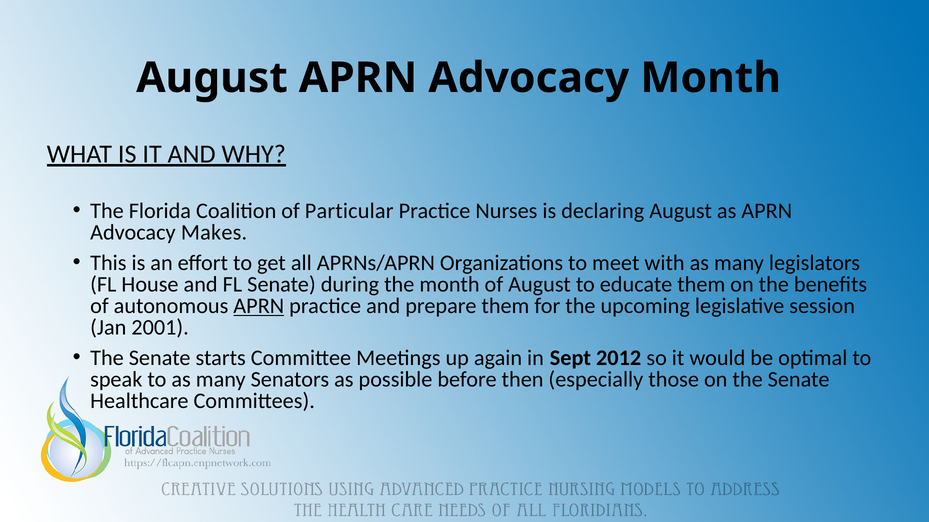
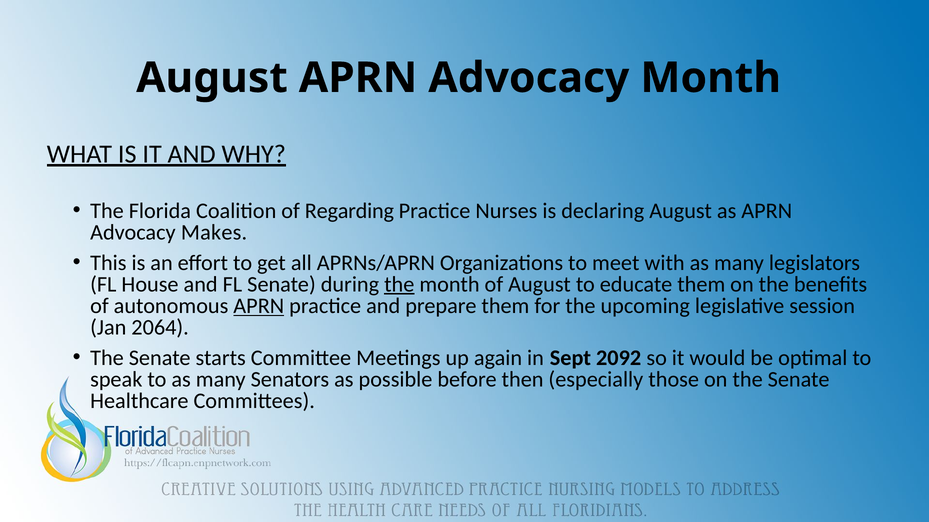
Particular: Particular -> Regarding
the at (399, 285) underline: none -> present
2001: 2001 -> 2064
2012: 2012 -> 2092
